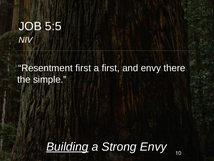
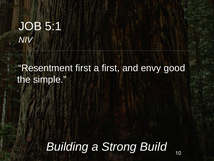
5:5: 5:5 -> 5:1
there: there -> good
Building underline: present -> none
Strong Envy: Envy -> Build
